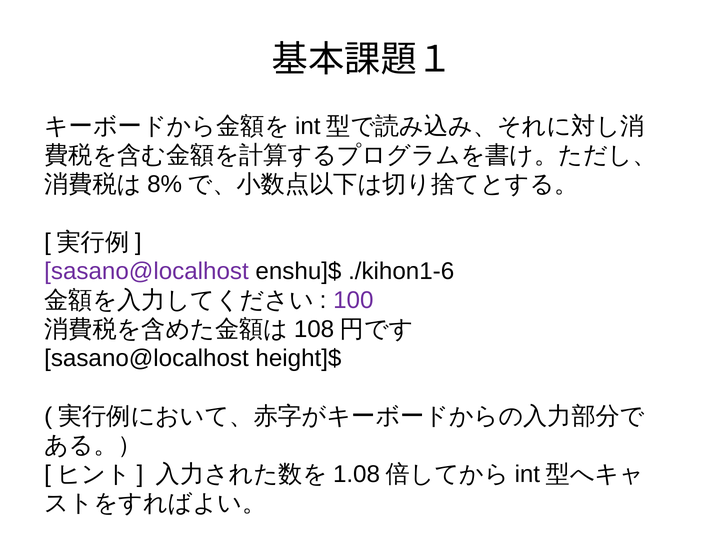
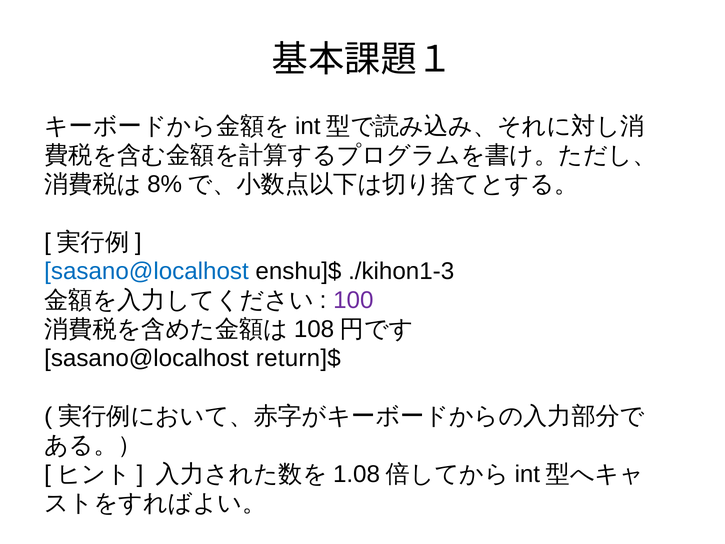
sasano@localhost at (147, 271) colour: purple -> blue
./kihon1-6: ./kihon1-6 -> ./kihon1-3
height]$: height]$ -> return]$
